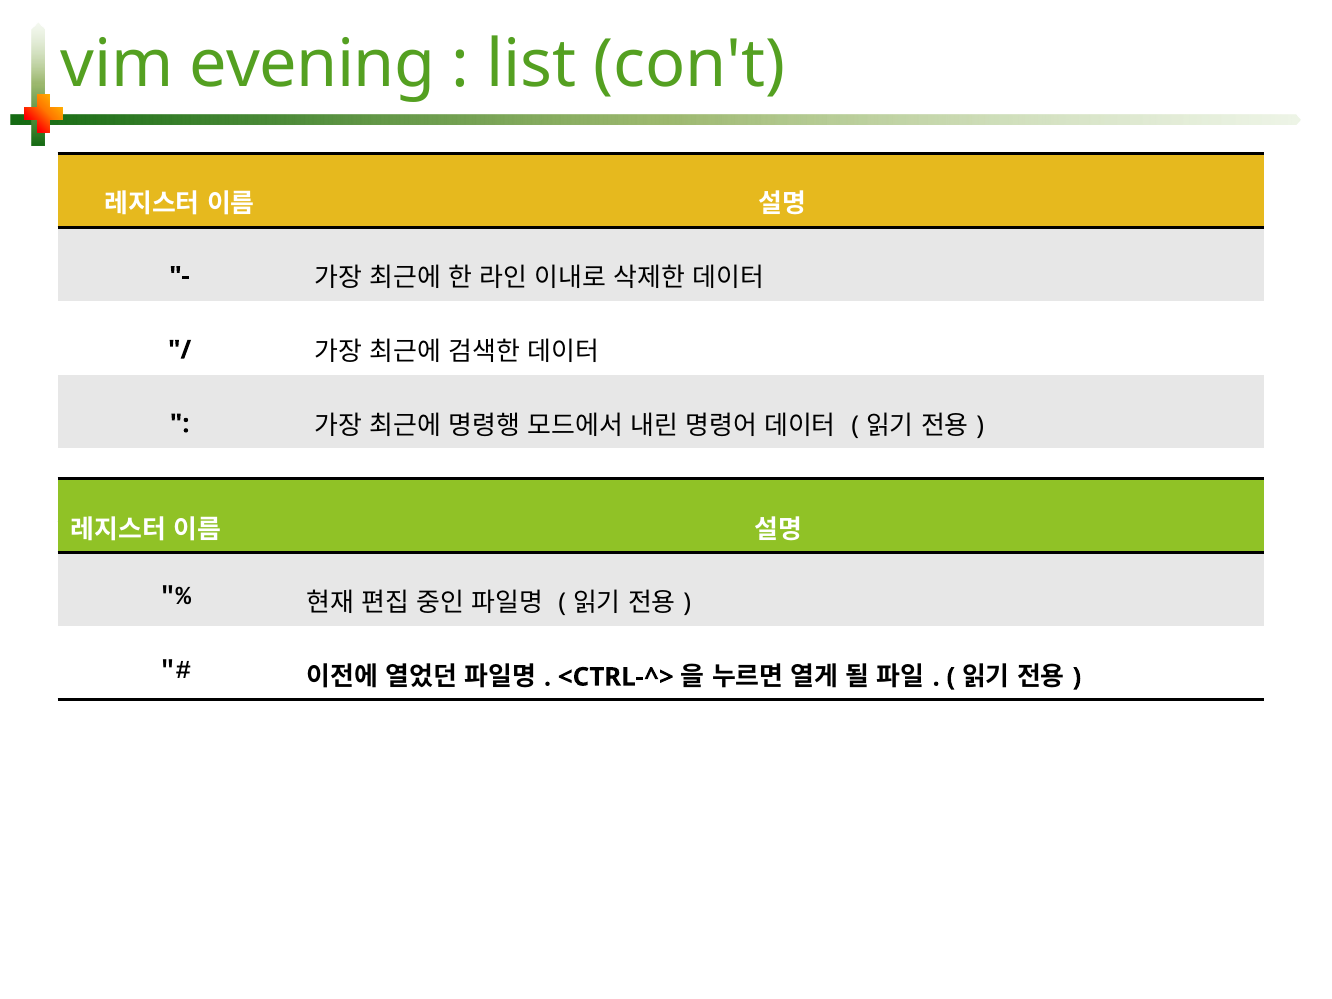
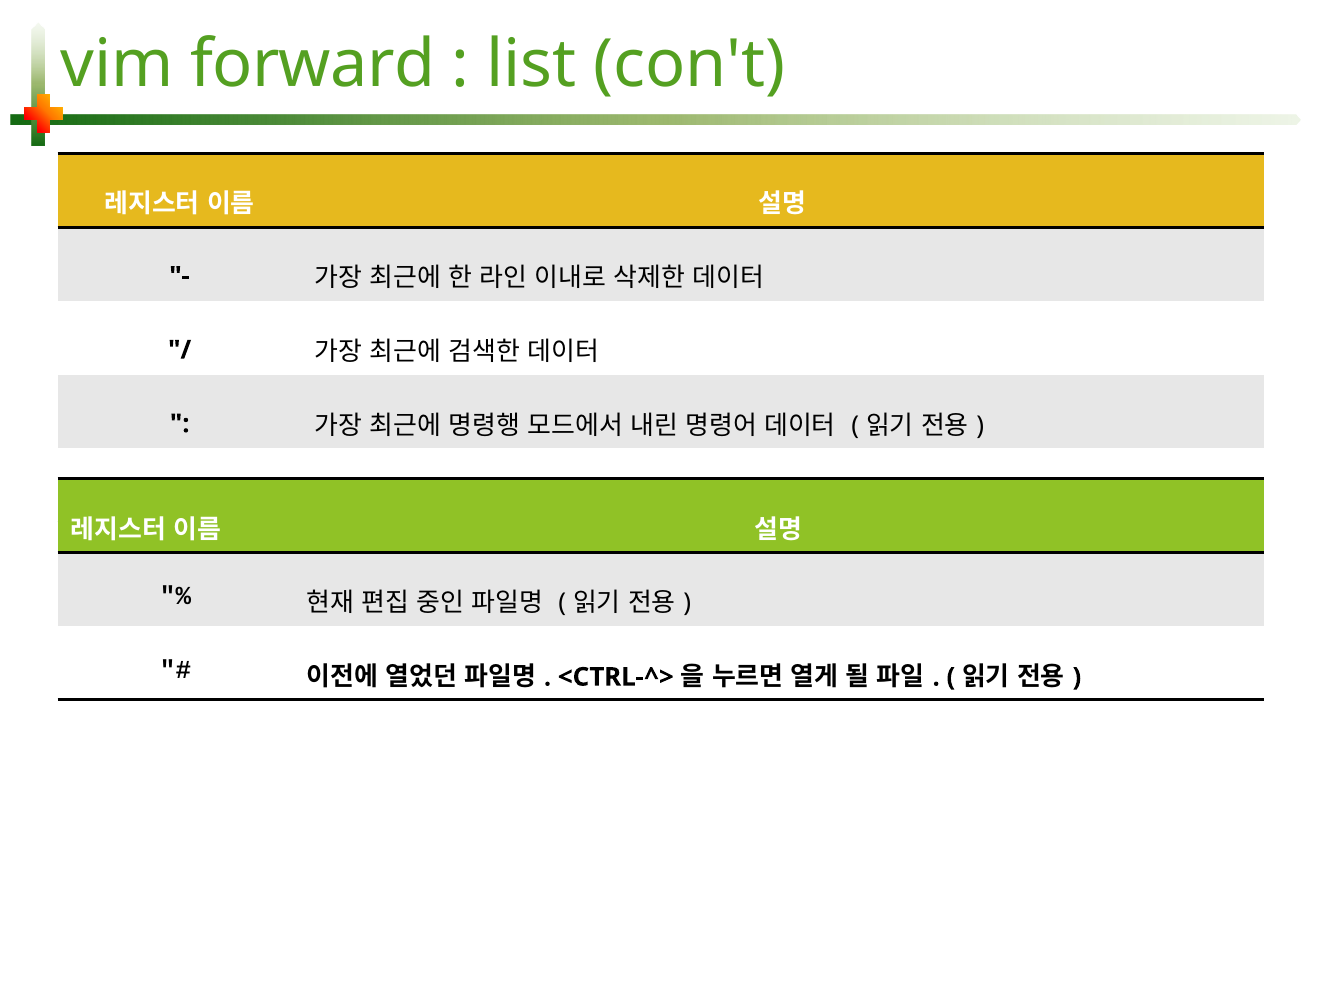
evening: evening -> forward
